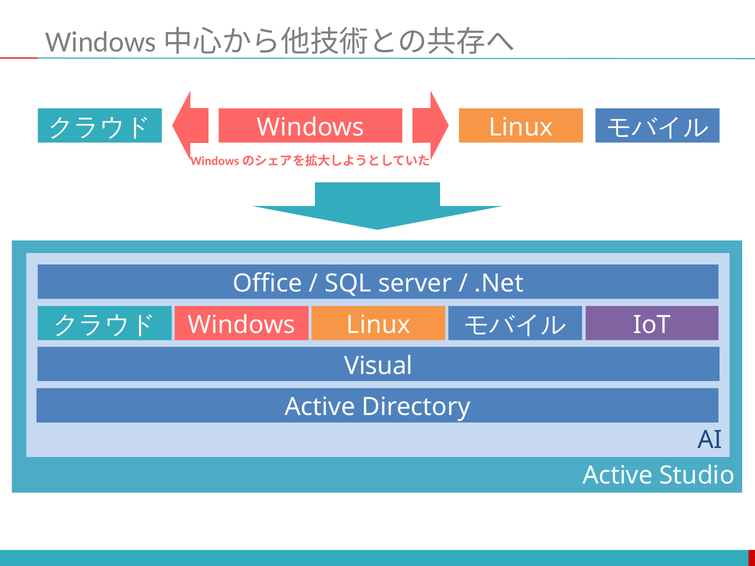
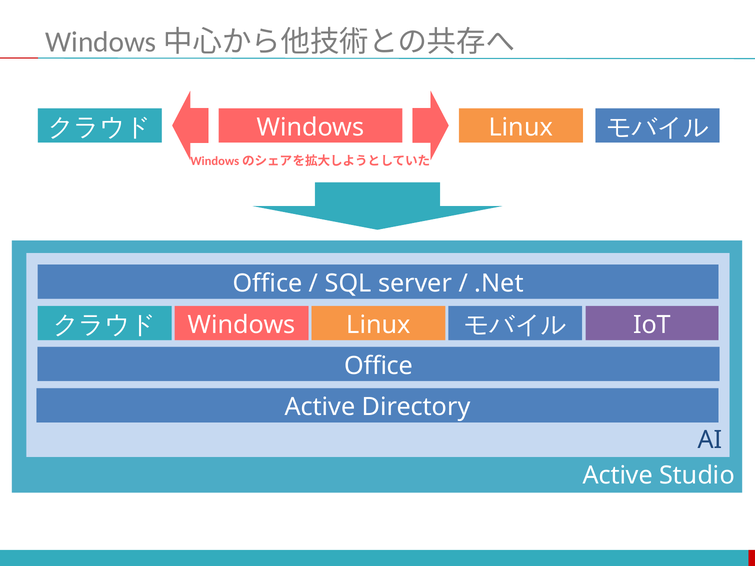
Visual at (379, 366): Visual -> Office
